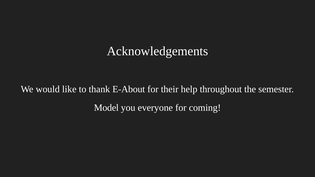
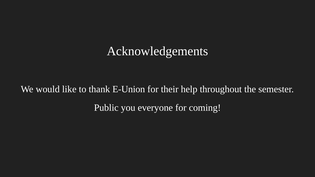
E-About: E-About -> E-Union
Model: Model -> Public
